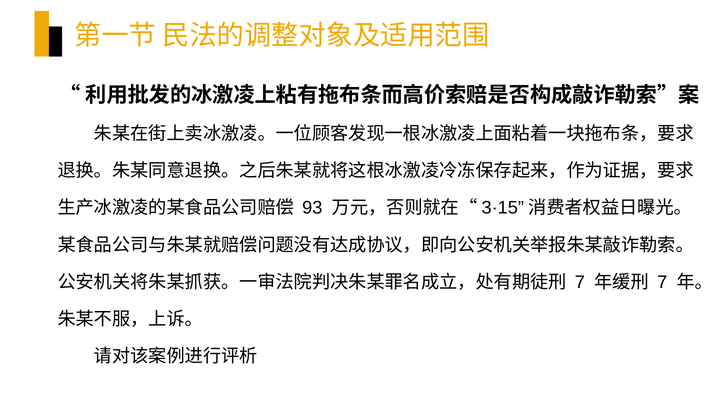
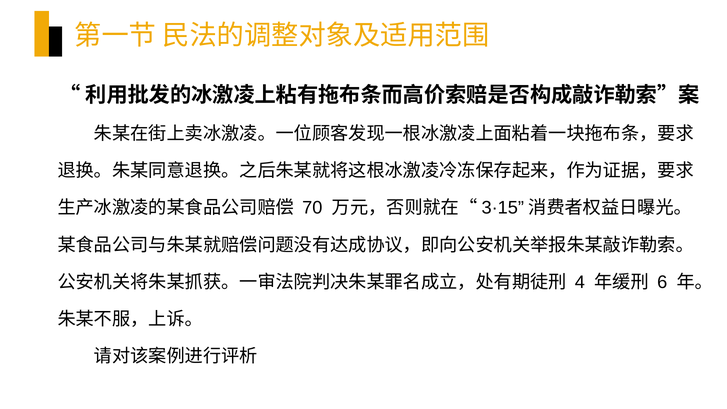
93: 93 -> 70
7 at (580, 282): 7 -> 4
7 at (662, 282): 7 -> 6
